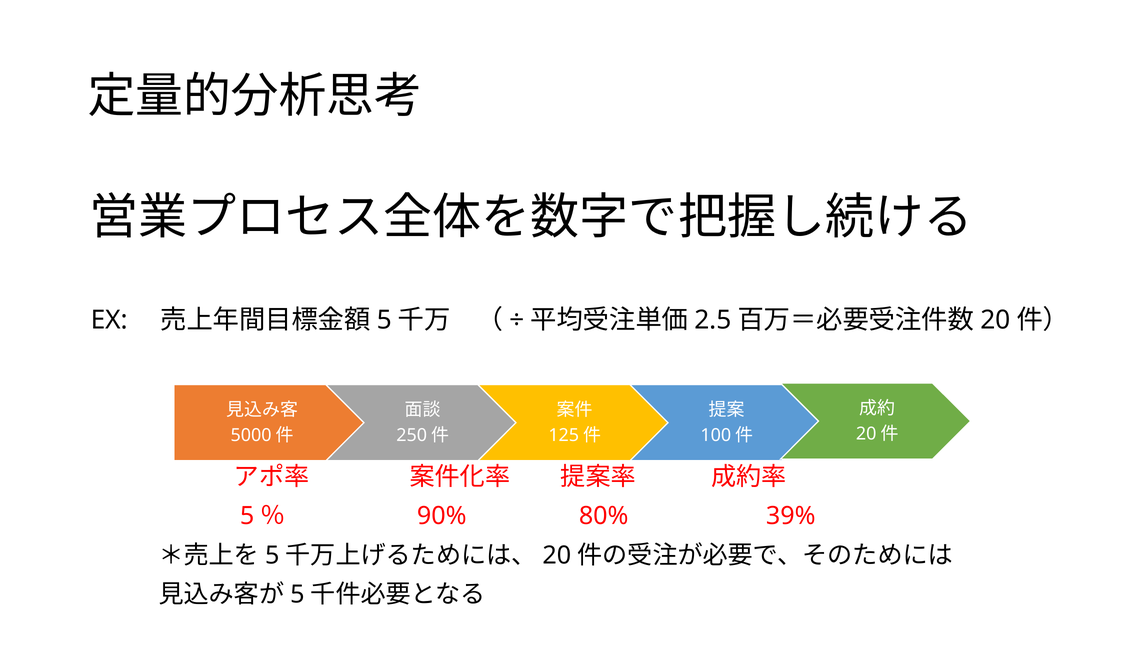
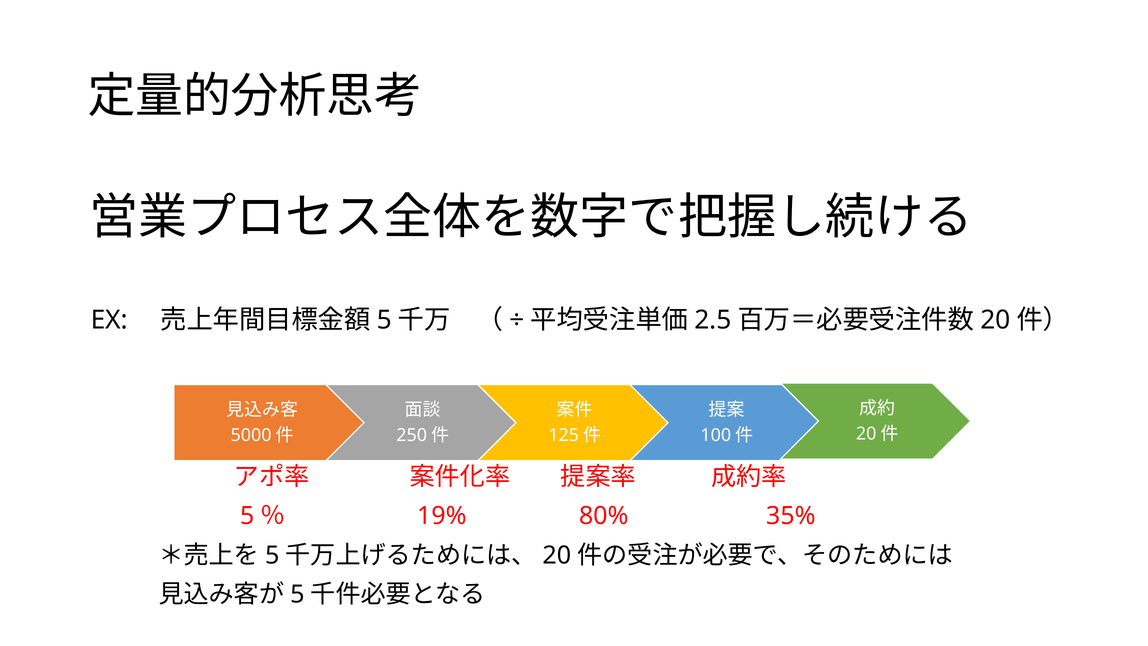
90%: 90% -> 19%
39%: 39% -> 35%
